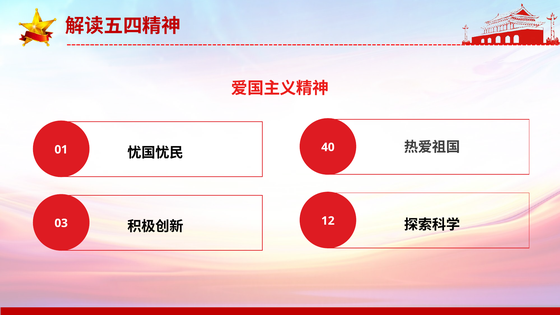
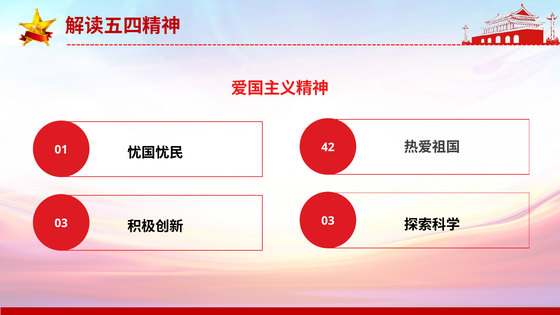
40: 40 -> 42
12 at (328, 221): 12 -> 03
